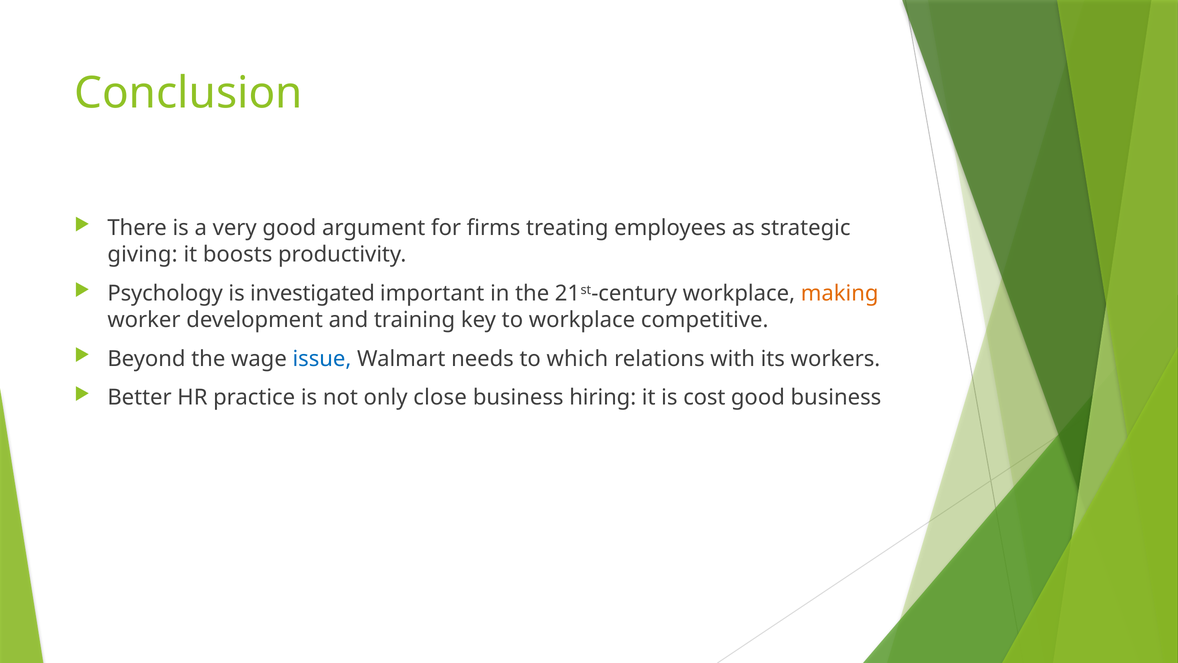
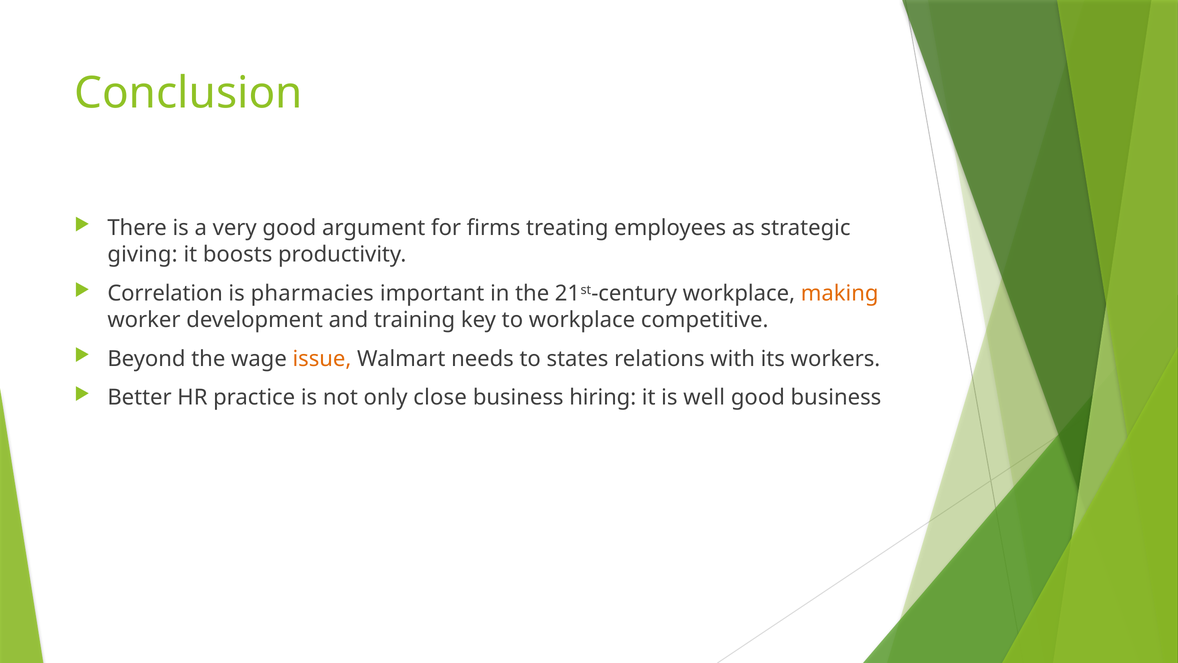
Psychology: Psychology -> Correlation
investigated: investigated -> pharmacies
issue colour: blue -> orange
which: which -> states
cost: cost -> well
